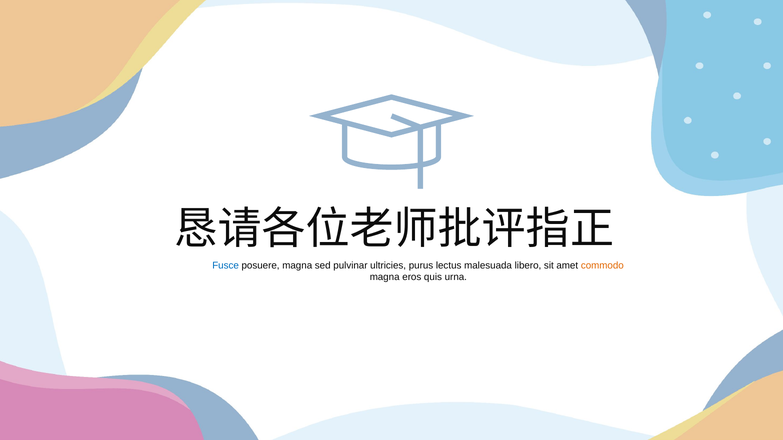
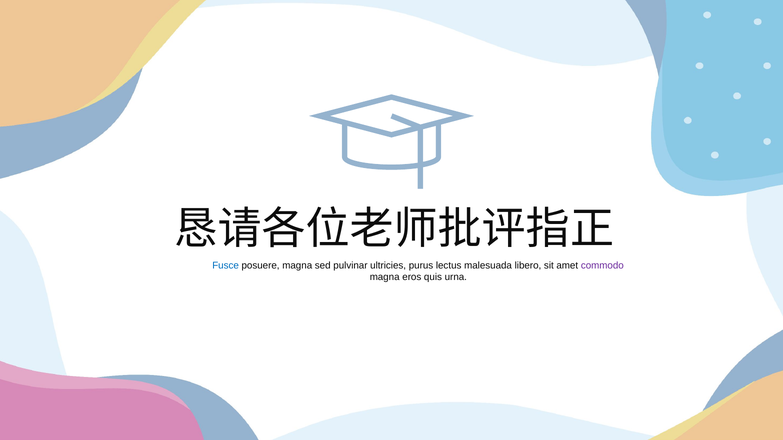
commodo colour: orange -> purple
